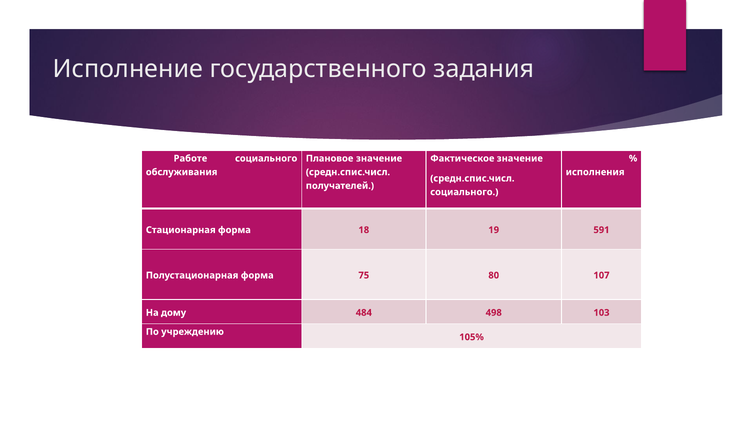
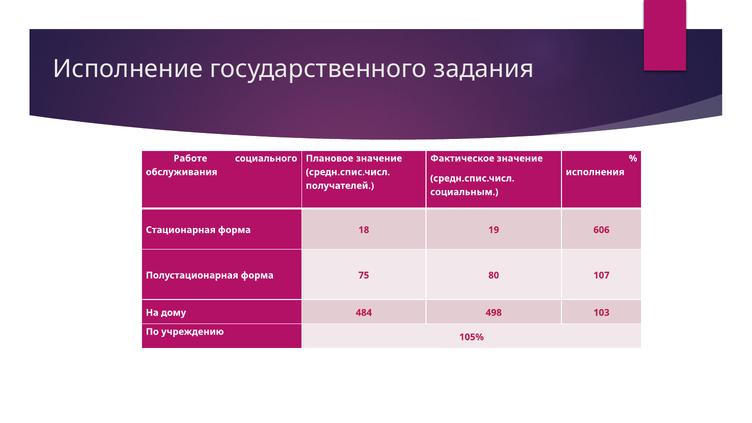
социального at (464, 192): социального -> социальным
591: 591 -> 606
